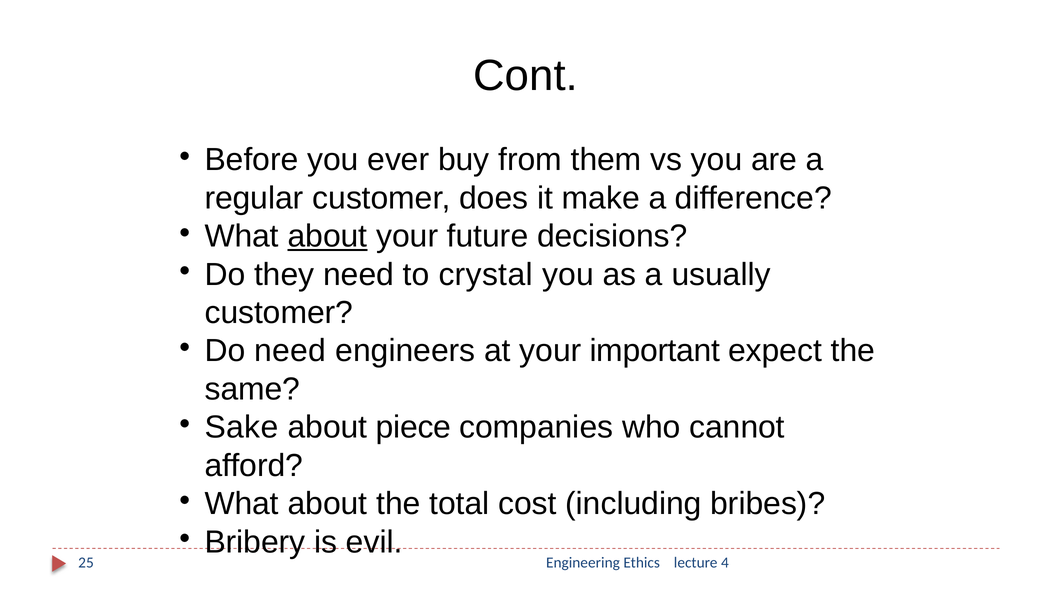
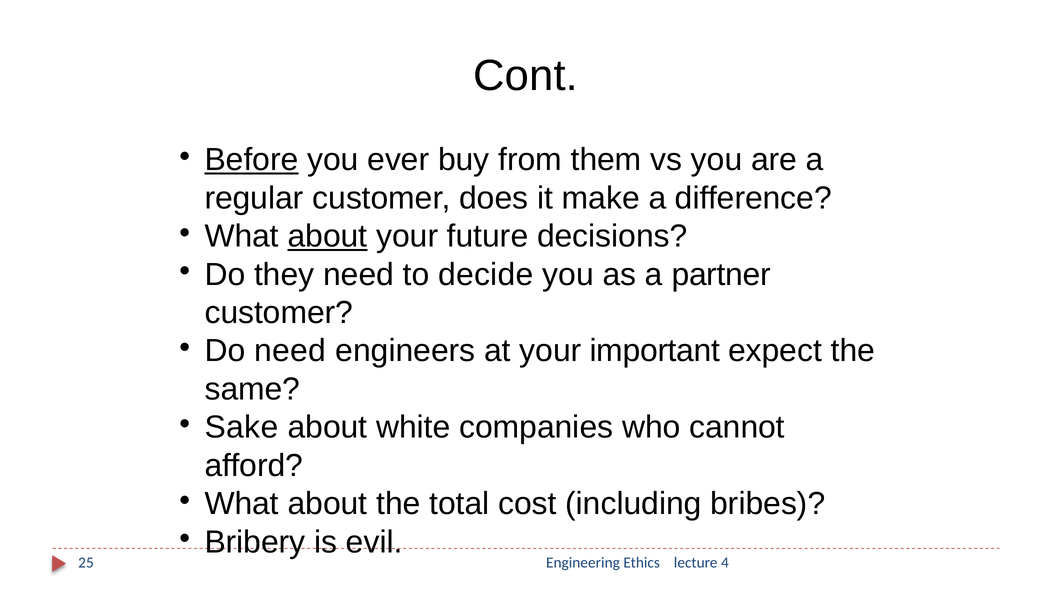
Before underline: none -> present
crystal: crystal -> decide
usually: usually -> partner
piece: piece -> white
